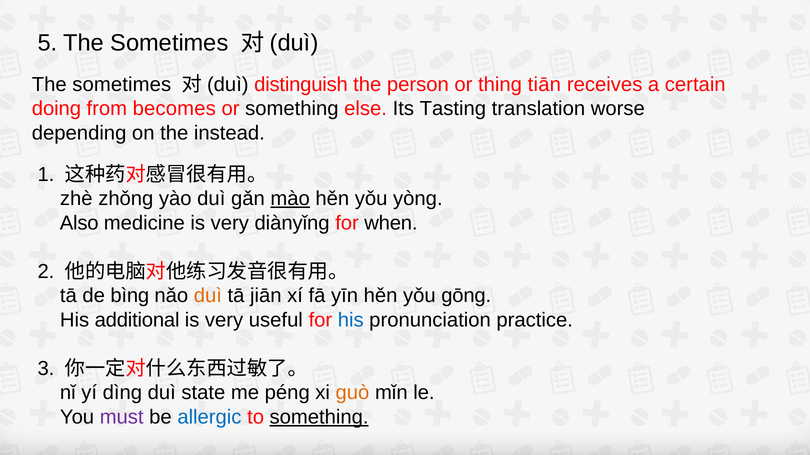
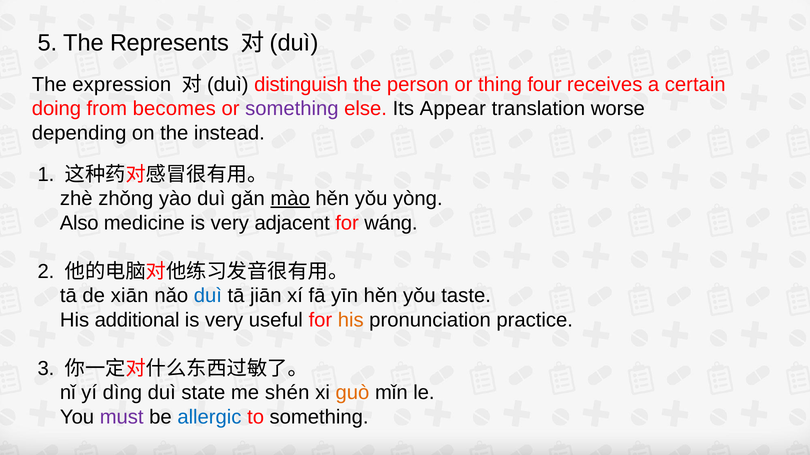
5 The Sometimes: Sometimes -> Represents
sometimes at (122, 85): sometimes -> expression
tiān: tiān -> four
something at (292, 109) colour: black -> purple
Tasting: Tasting -> Appear
diànyǐng: diànyǐng -> adjacent
when: when -> wáng
bìng: bìng -> xiān
duì at (208, 296) colour: orange -> blue
gōng: gōng -> taste
his at (351, 320) colour: blue -> orange
péng: péng -> shén
something at (319, 418) underline: present -> none
